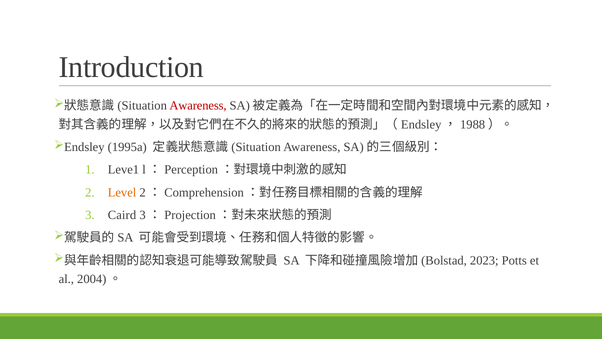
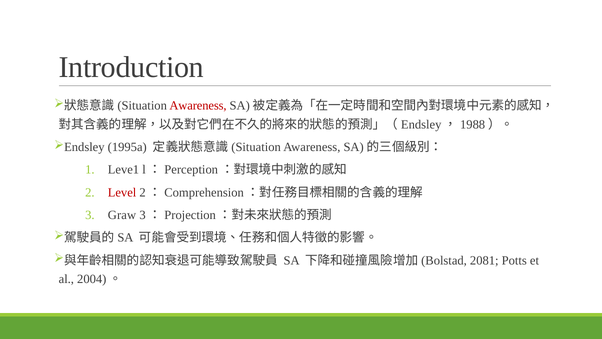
Level colour: orange -> red
Caird: Caird -> Graw
2023: 2023 -> 2081
